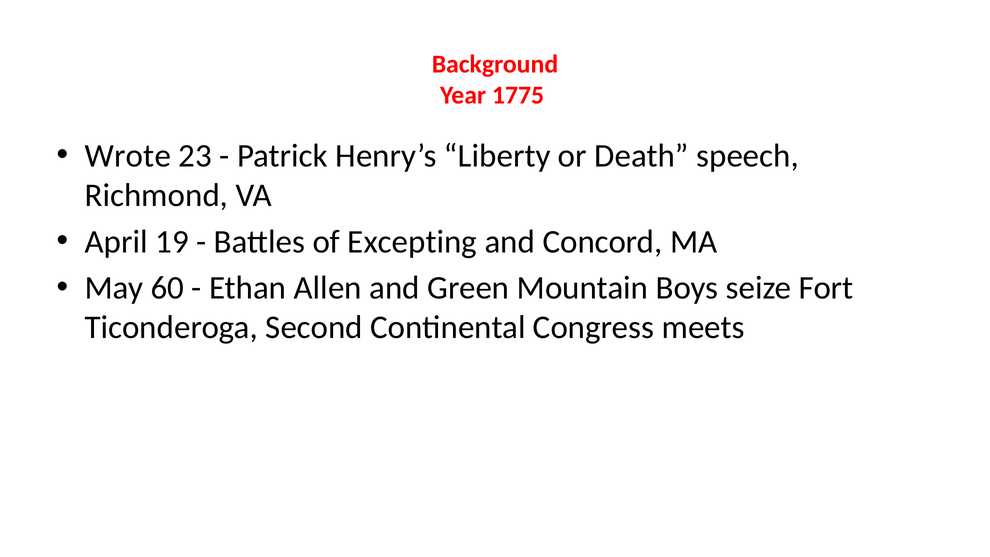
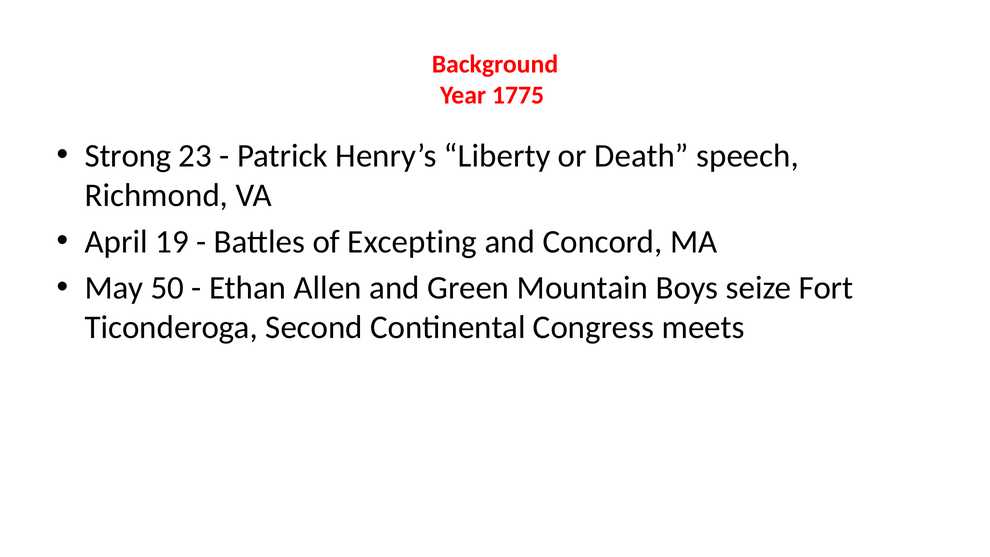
Wrote: Wrote -> Strong
60: 60 -> 50
